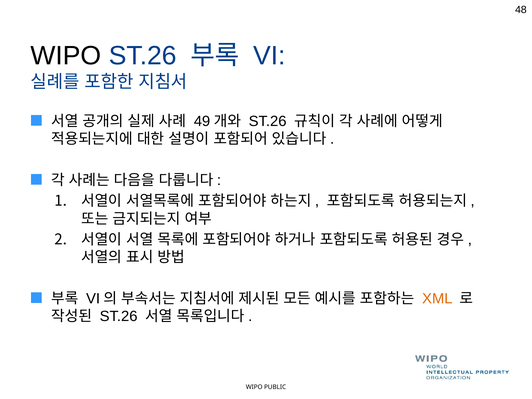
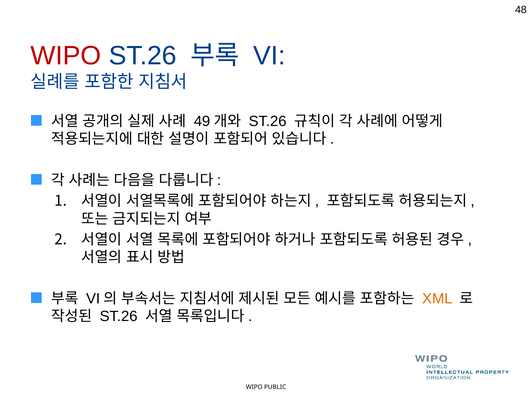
WIPO at (66, 56) colour: black -> red
